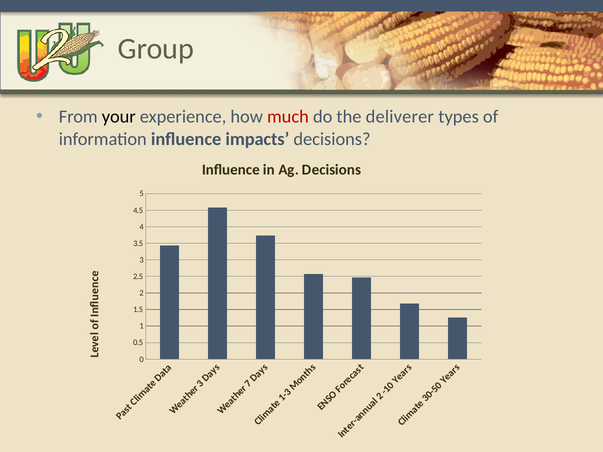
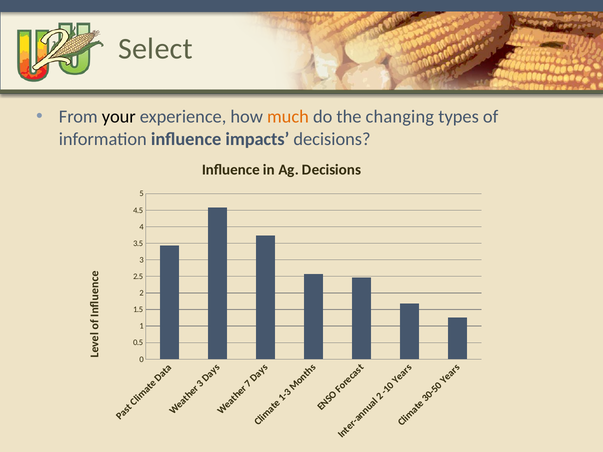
Group: Group -> Select
much colour: red -> orange
deliverer: deliverer -> changing
